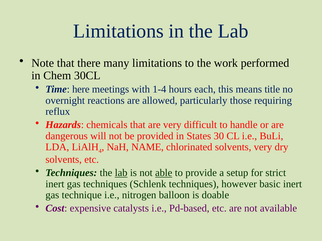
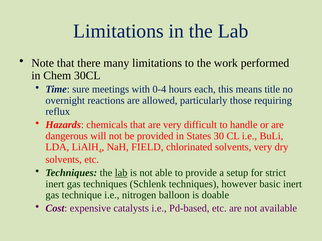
here: here -> sure
1-4: 1-4 -> 0-4
NAME: NAME -> FIELD
able underline: present -> none
